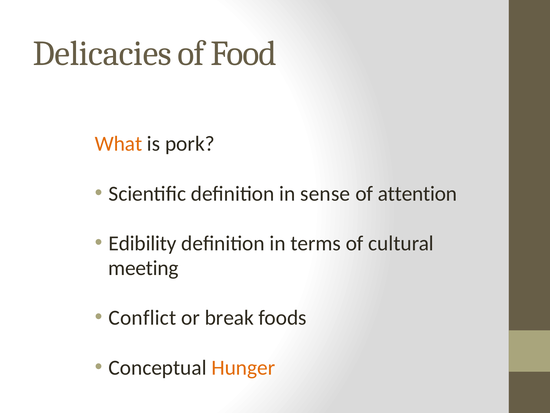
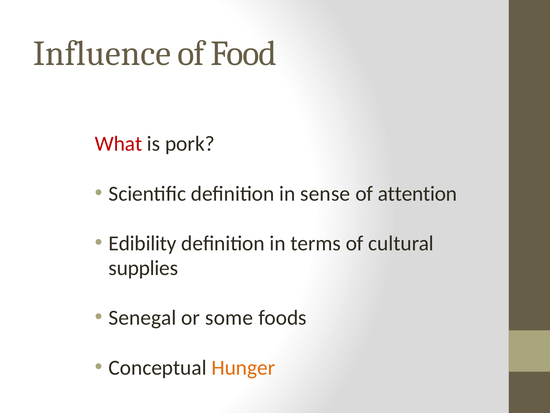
Delicacies: Delicacies -> Influence
What colour: orange -> red
meeting: meeting -> supplies
Conflict: Conflict -> Senegal
break: break -> some
